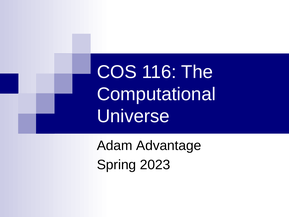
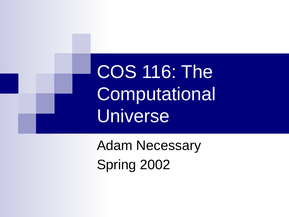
Advantage: Advantage -> Necessary
2023: 2023 -> 2002
